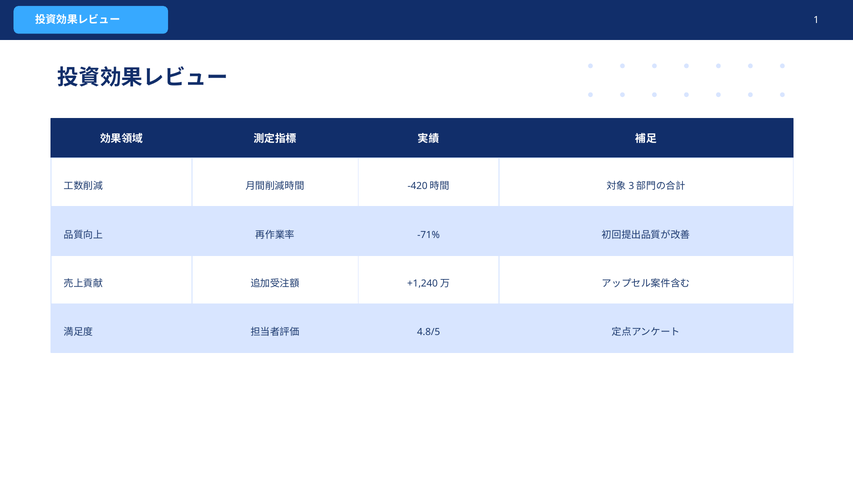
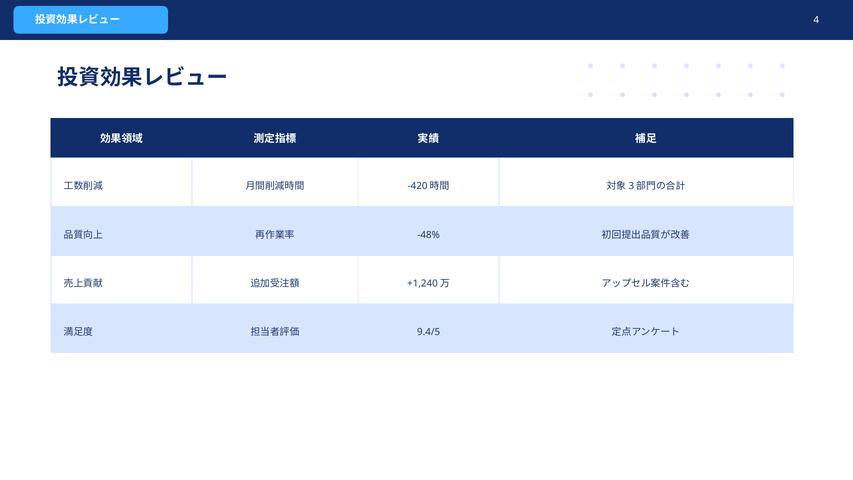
1: 1 -> 4
-71%: -71% -> -48%
4.8/5: 4.8/5 -> 9.4/5
